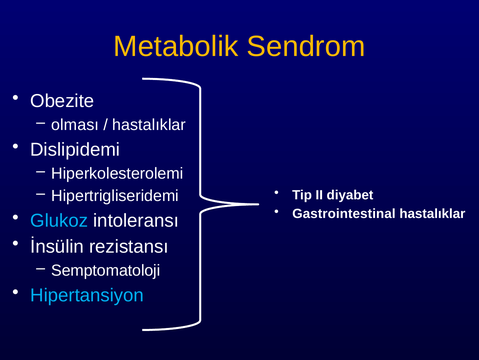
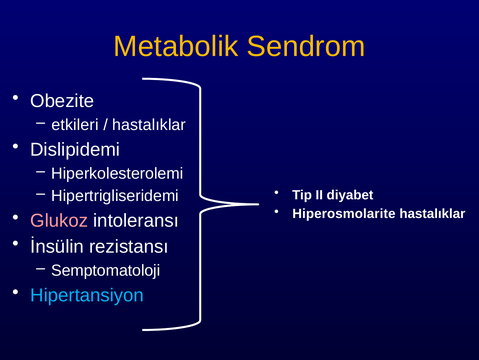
olması: olması -> etkileri
Gastrointestinal: Gastrointestinal -> Hiperosmolarite
Glukoz colour: light blue -> pink
